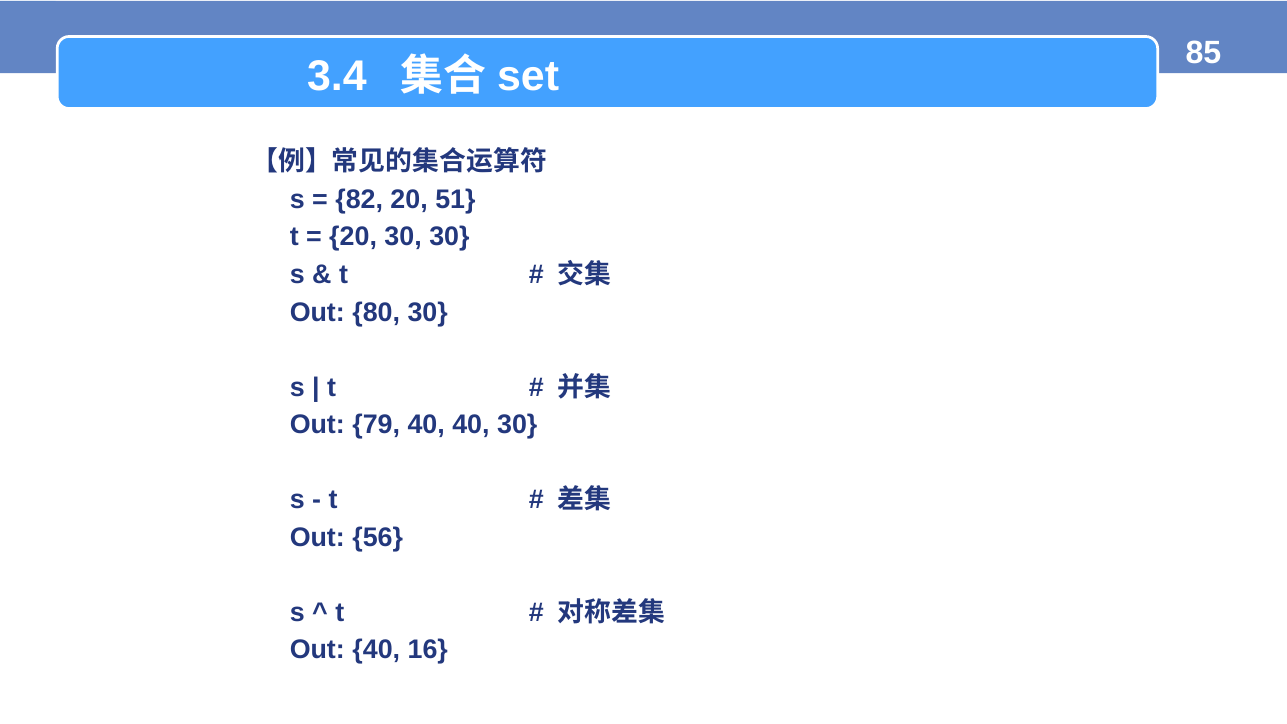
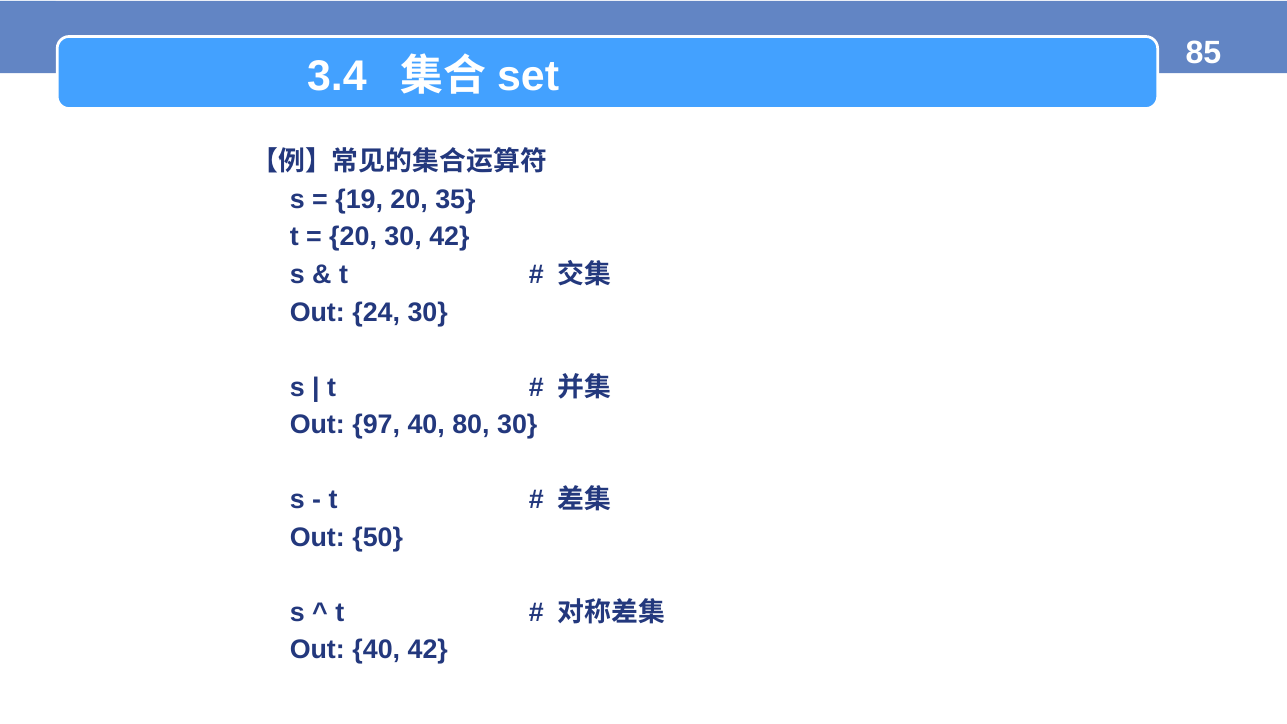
82: 82 -> 19
51: 51 -> 35
30 30: 30 -> 42
80: 80 -> 24
79: 79 -> 97
40 40: 40 -> 80
56: 56 -> 50
40 16: 16 -> 42
